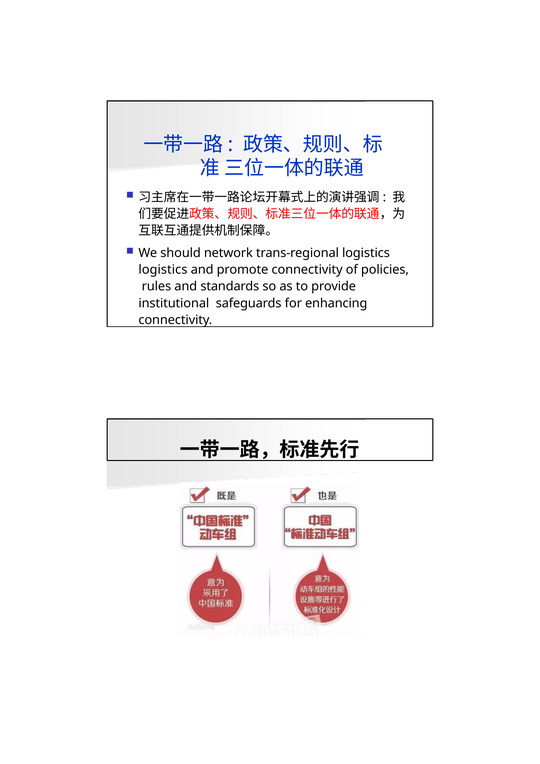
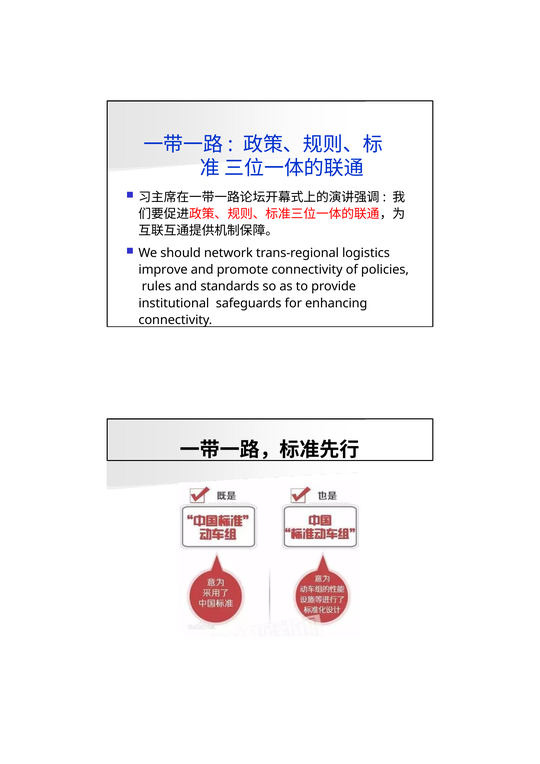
logistics at (163, 270): logistics -> improve
